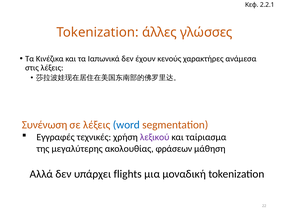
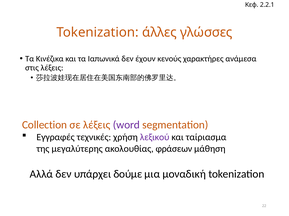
Συνένωση: Συνένωση -> Collection
word colour: blue -> purple
flights: flights -> δούμε
